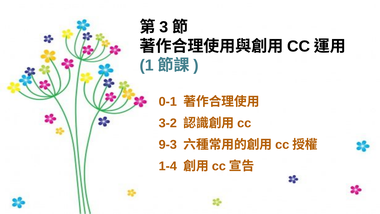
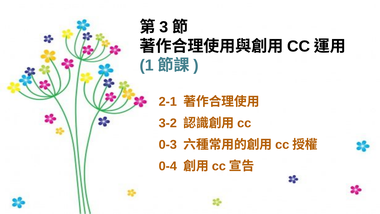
0-1: 0-1 -> 2-1
9-3: 9-3 -> 0-3
1-4: 1-4 -> 0-4
